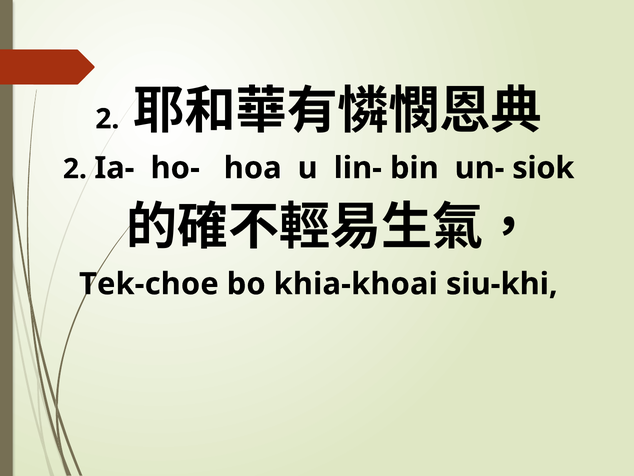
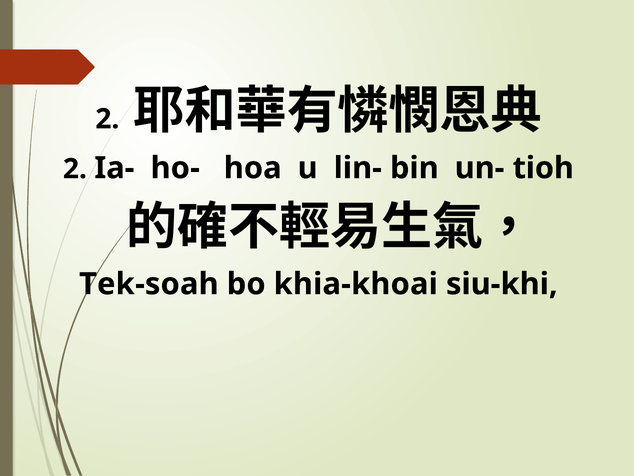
siok: siok -> tioh
Tek-choe: Tek-choe -> Tek-soah
